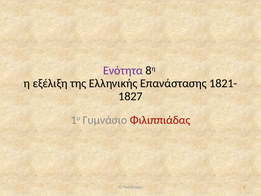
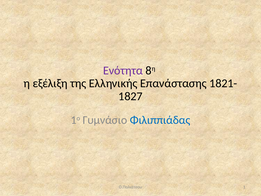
Φιλιππιάδας colour: red -> blue
